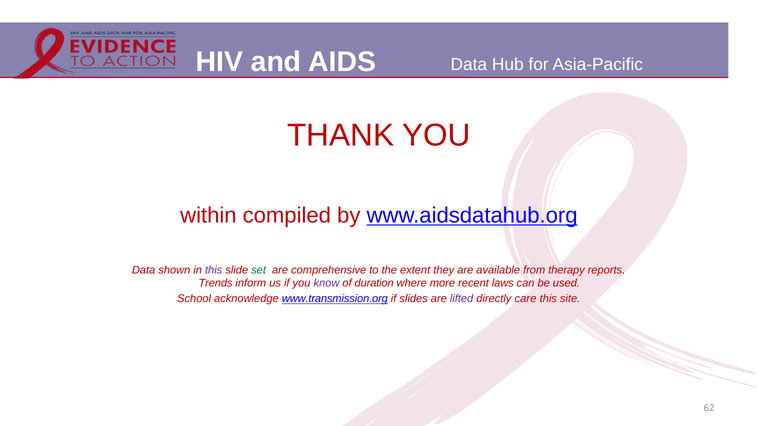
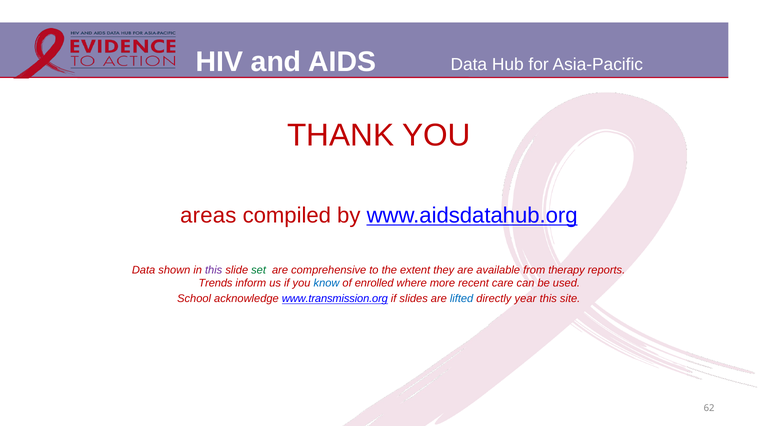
within: within -> areas
know colour: purple -> blue
duration: duration -> enrolled
laws: laws -> care
lifted colour: purple -> blue
care: care -> year
